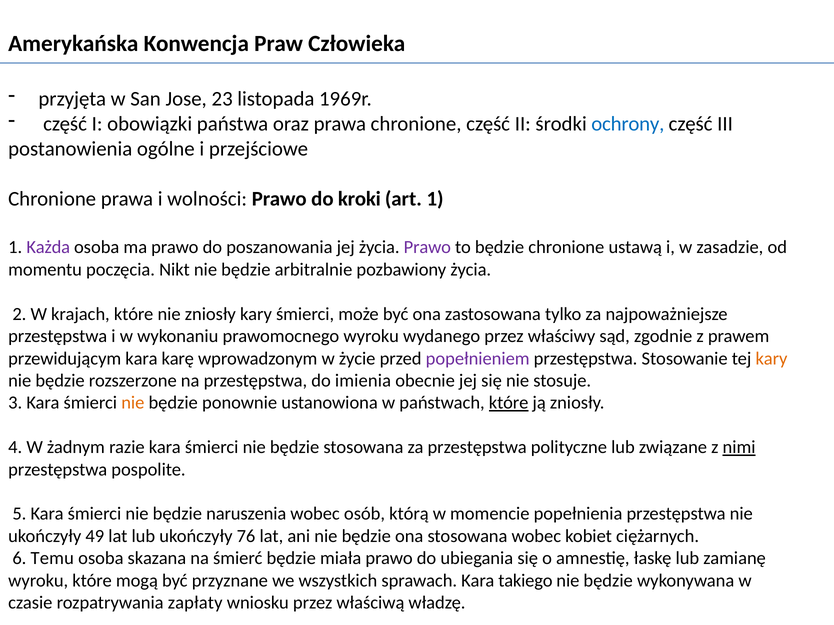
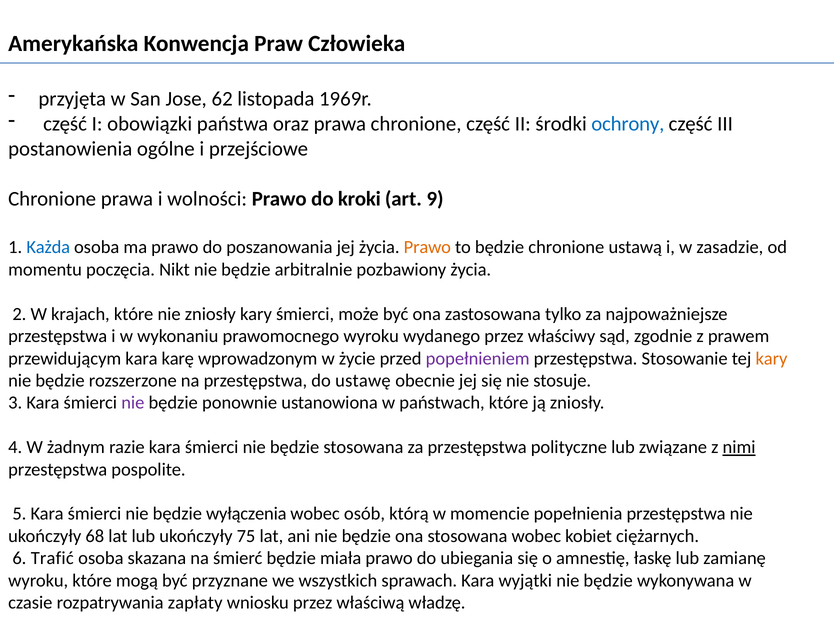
23: 23 -> 62
art 1: 1 -> 9
Każda colour: purple -> blue
Prawo at (427, 248) colour: purple -> orange
imienia: imienia -> ustawę
nie at (133, 403) colour: orange -> purple
które at (509, 403) underline: present -> none
naruszenia: naruszenia -> wyłączenia
49: 49 -> 68
76: 76 -> 75
Temu: Temu -> Trafić
takiego: takiego -> wyjątki
